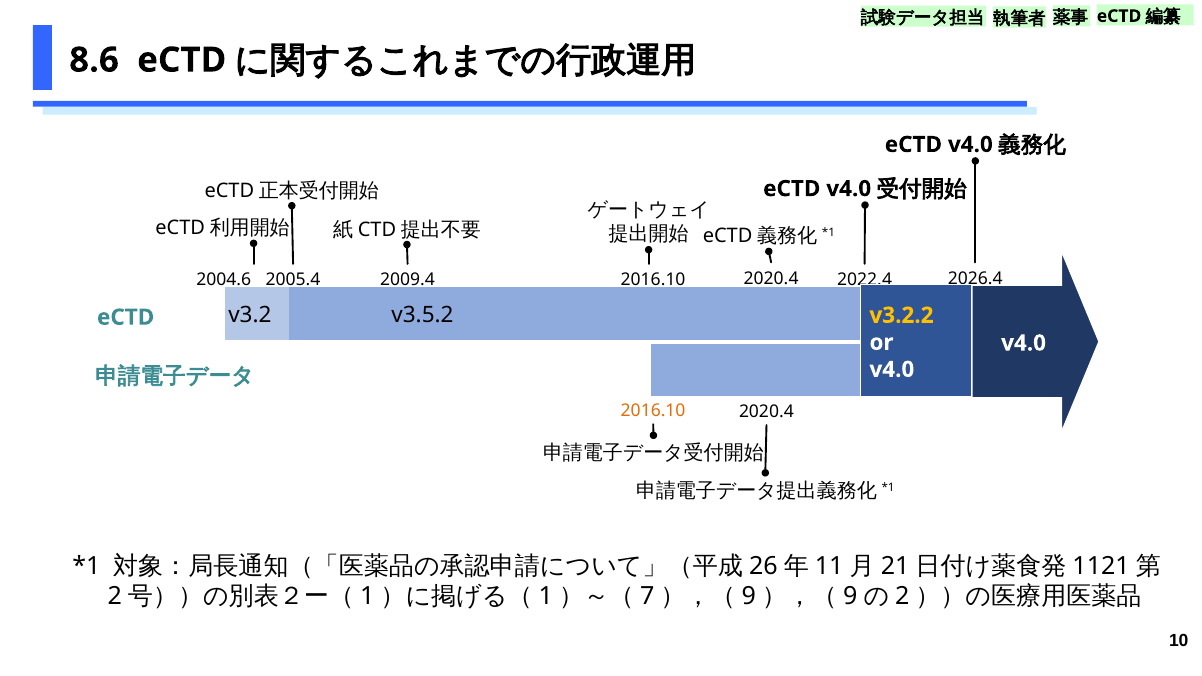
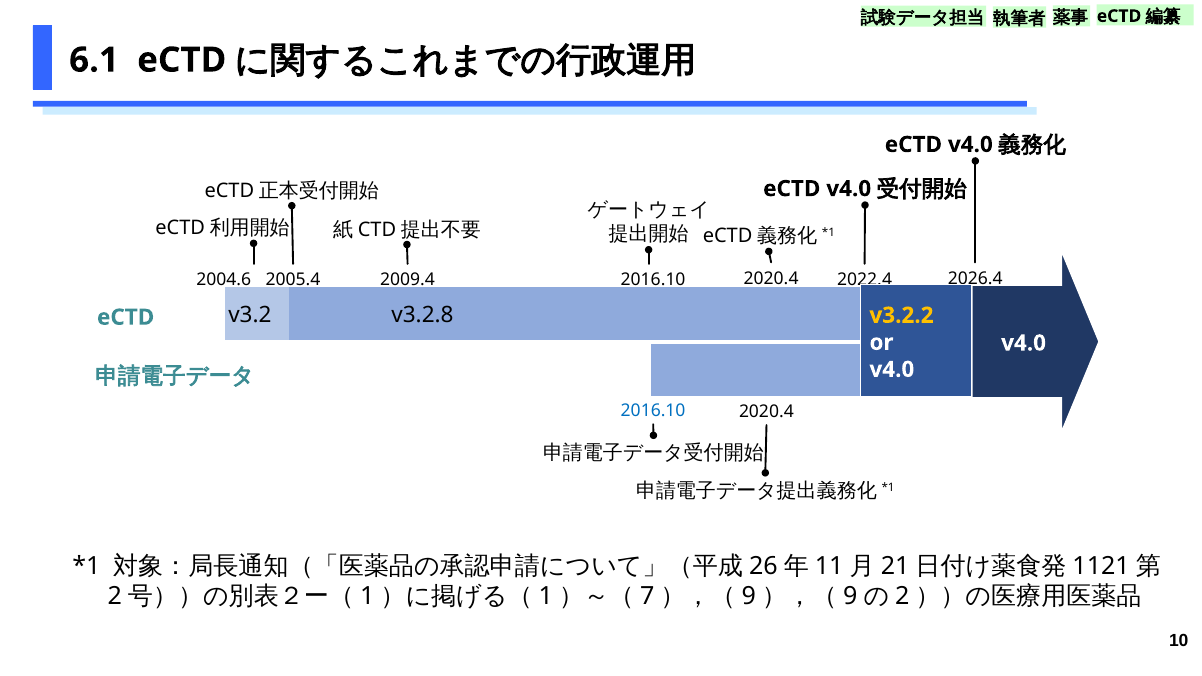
8.6: 8.6 -> 6.1
v3.5.2: v3.5.2 -> v3.2.8
2016.10 at (653, 411) colour: orange -> blue
